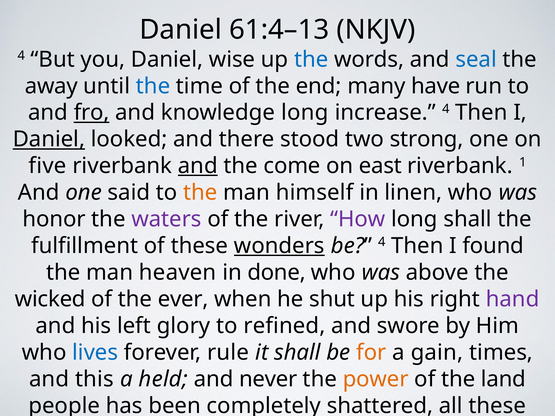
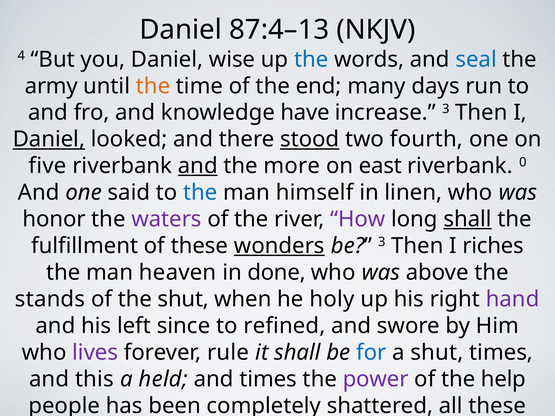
61:4–13: 61:4–13 -> 87:4–13
away: away -> army
the at (153, 86) colour: blue -> orange
have: have -> days
fro underline: present -> none
knowledge long: long -> have
increase 4: 4 -> 3
stood underline: none -> present
strong: strong -> fourth
come: come -> more
1: 1 -> 0
the at (200, 193) colour: orange -> blue
shall at (468, 219) underline: none -> present
be 4: 4 -> 3
found: found -> riches
wicked: wicked -> stands
the ever: ever -> shut
shut: shut -> holy
glory: glory -> since
lives colour: blue -> purple
for colour: orange -> blue
a gain: gain -> shut
and never: never -> times
power colour: orange -> purple
land: land -> help
